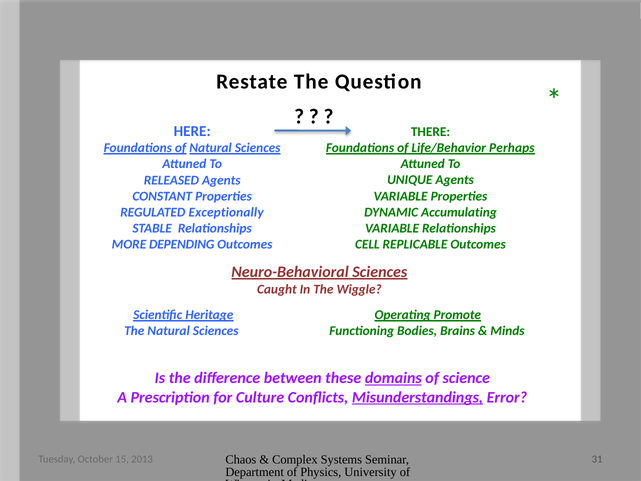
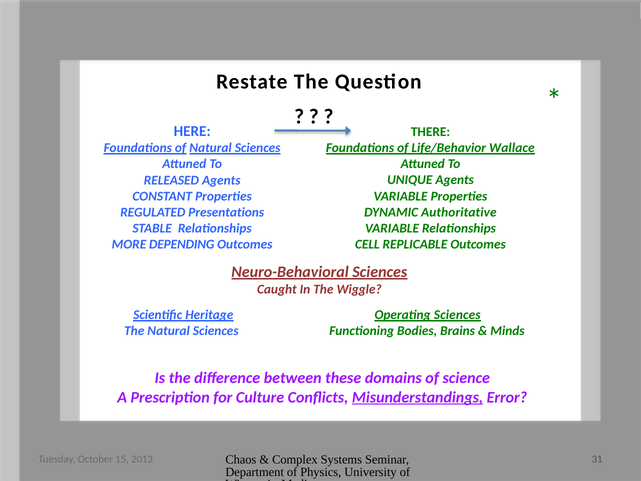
Perhaps: Perhaps -> Wallace
Accumulating: Accumulating -> Authoritative
Exceptionally: Exceptionally -> Presentations
Operating Promote: Promote -> Sciences
domains underline: present -> none
